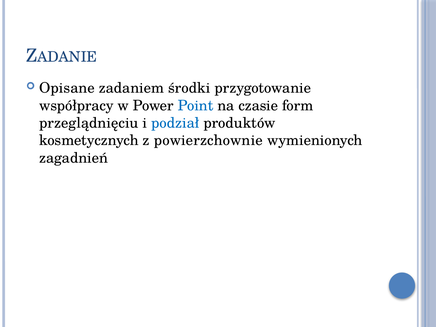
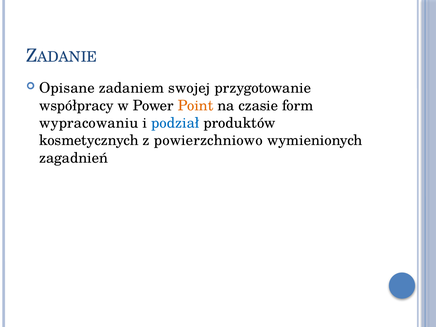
środki: środki -> swojej
Point colour: blue -> orange
przeglądnięciu: przeglądnięciu -> wypracowaniu
powierzchownie: powierzchownie -> powierzchniowo
